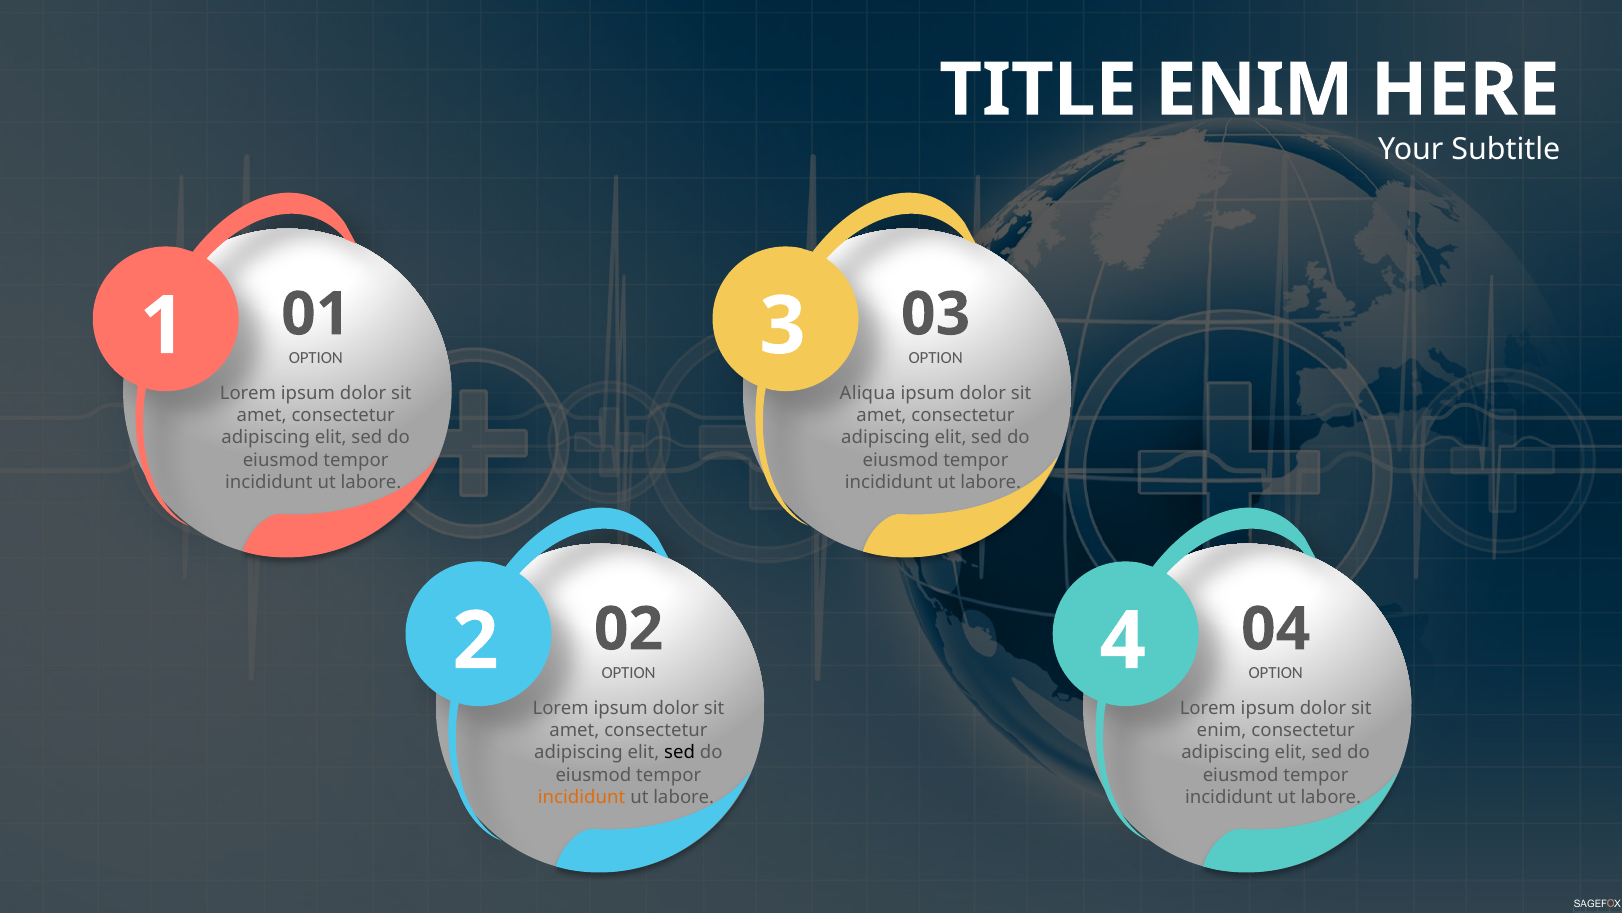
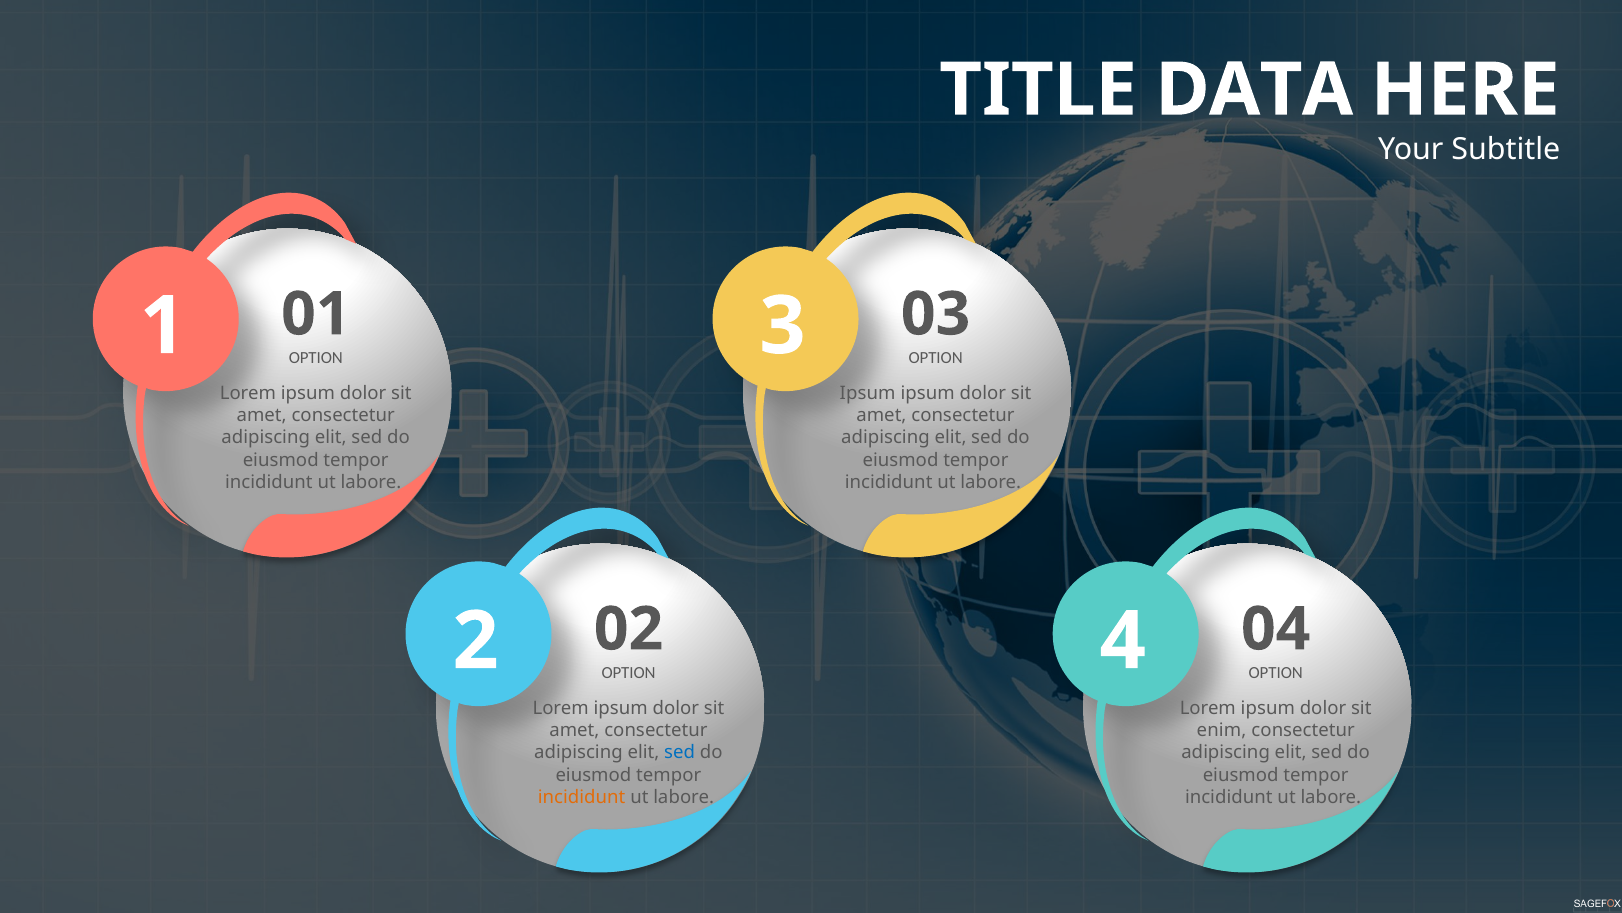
ENIM at (1254, 90): ENIM -> DATA
Aliqua at (868, 393): Aliqua -> Ipsum
sed at (680, 752) colour: black -> blue
